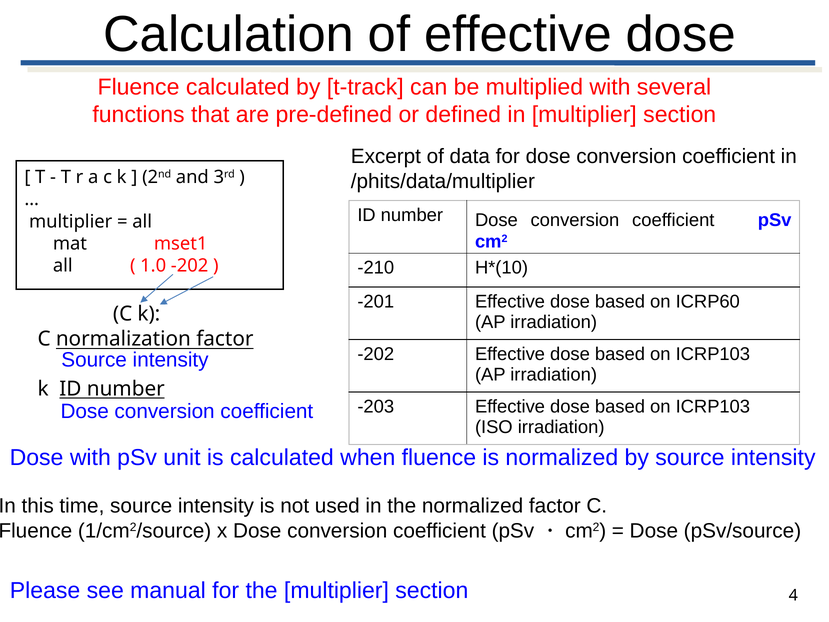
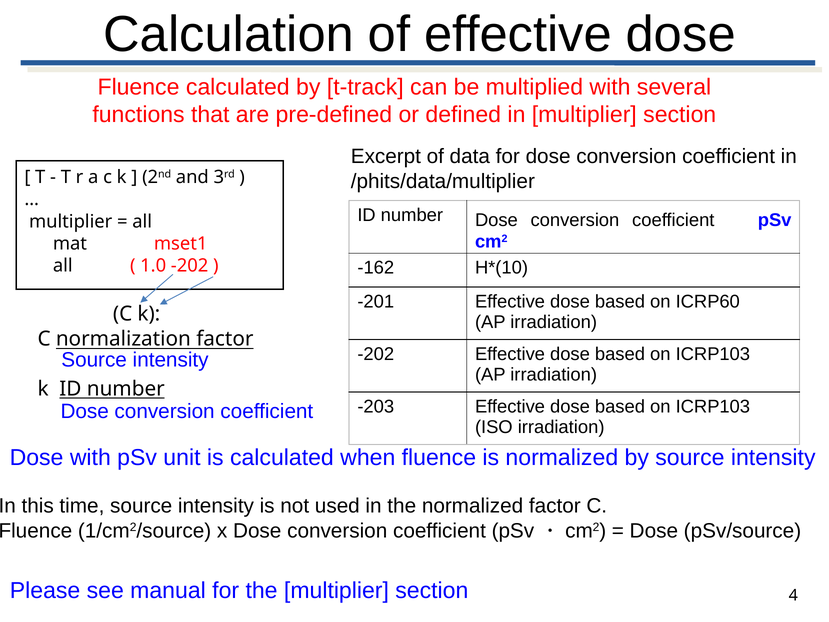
-210: -210 -> -162
